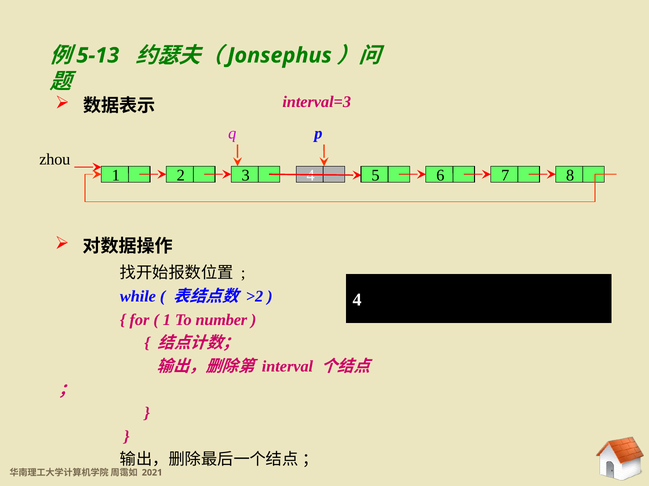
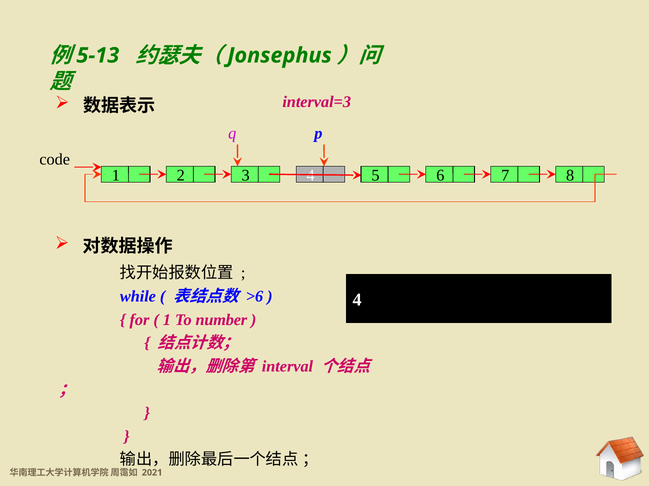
zhou: zhou -> code
>2: >2 -> >6
